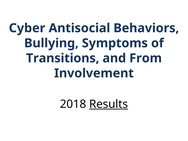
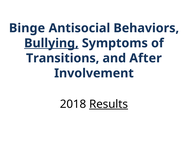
Cyber: Cyber -> Binge
Bullying underline: none -> present
From: From -> After
